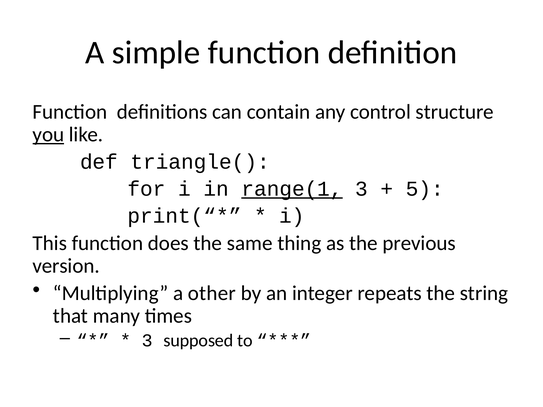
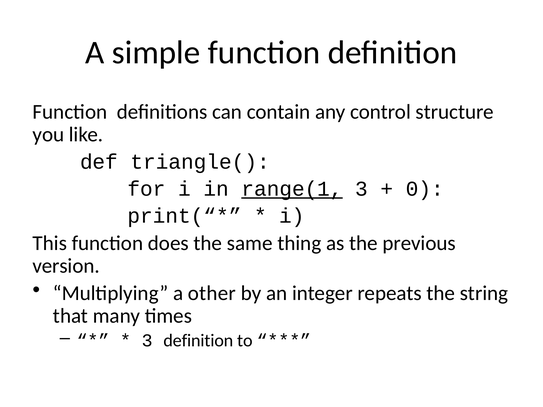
you underline: present -> none
5: 5 -> 0
3 supposed: supposed -> definition
